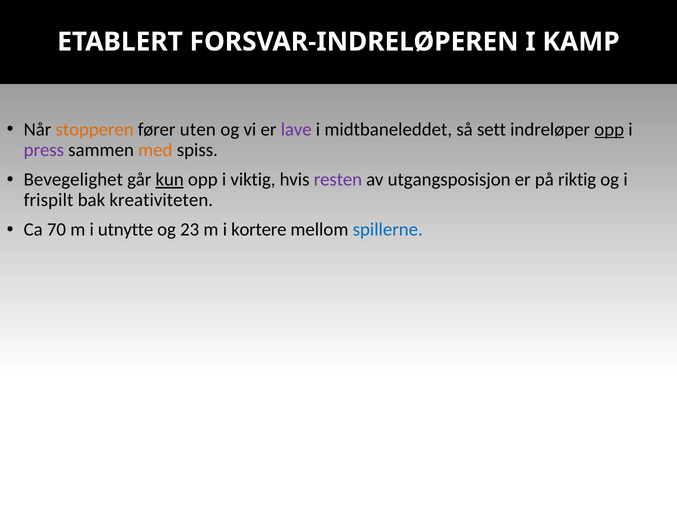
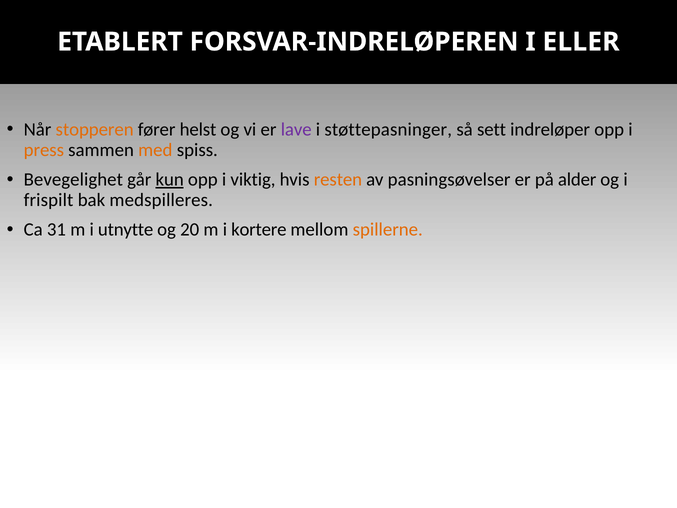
KAMP: KAMP -> ELLER
uten: uten -> helst
midtbaneleddet: midtbaneleddet -> støttepasninger
opp at (609, 129) underline: present -> none
press colour: purple -> orange
resten colour: purple -> orange
utgangsposisjon: utgangsposisjon -> pasningsøvelser
riktig: riktig -> alder
kreativiteten: kreativiteten -> medspilleres
70: 70 -> 31
23: 23 -> 20
spillerne colour: blue -> orange
